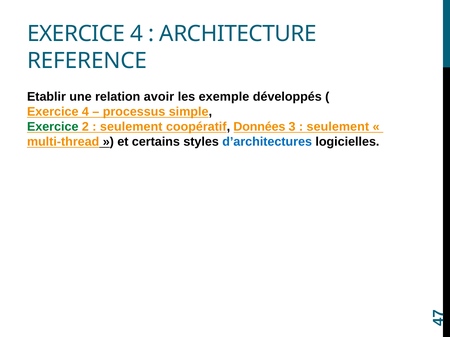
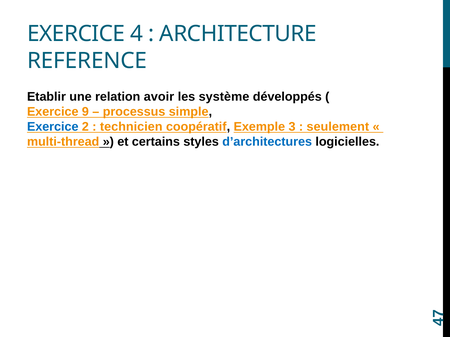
exemple: exemple -> système
4 at (85, 112): 4 -> 9
Exercice at (53, 127) colour: green -> blue
seulement at (131, 127): seulement -> technicien
Données: Données -> Exemple
